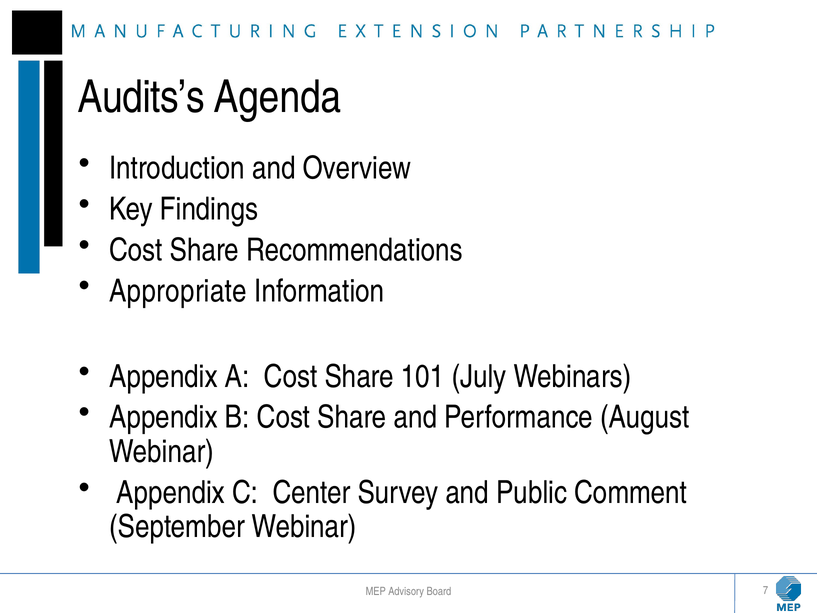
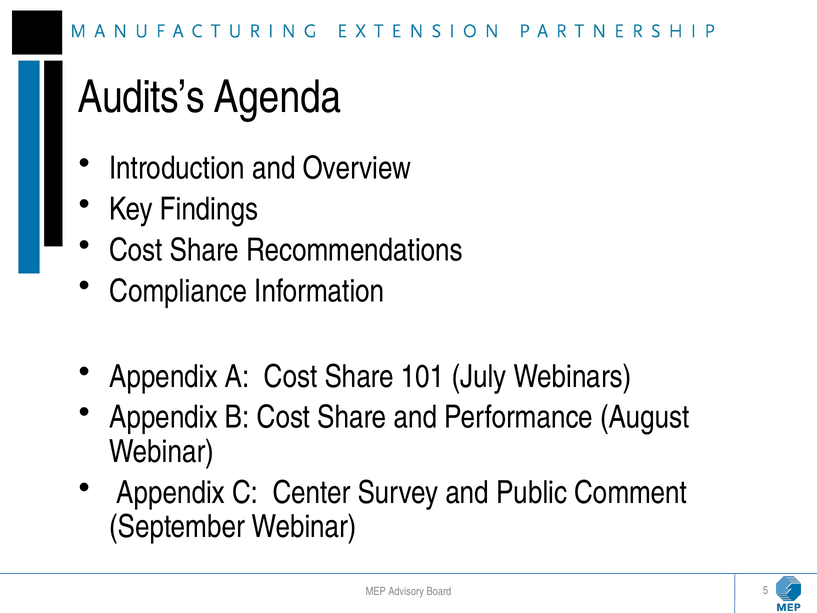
Appropriate: Appropriate -> Compliance
7: 7 -> 5
